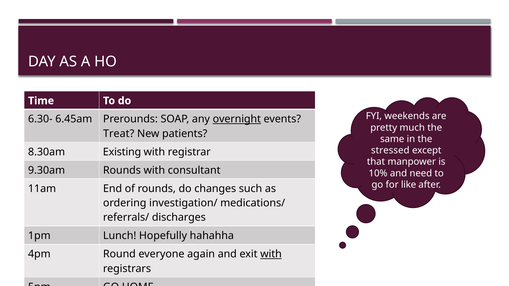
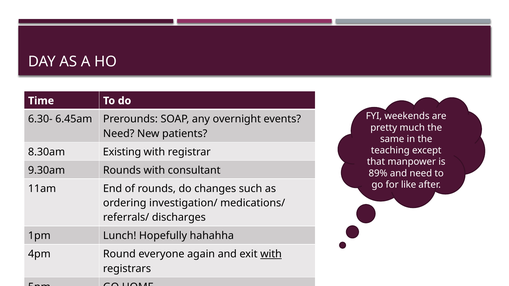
overnight underline: present -> none
Treat at (119, 134): Treat -> Need
stressed: stressed -> teaching
10%: 10% -> 89%
